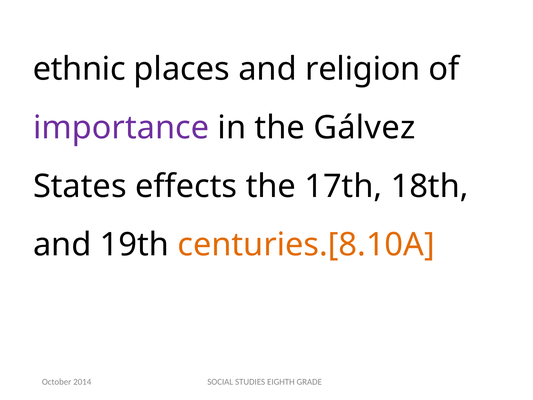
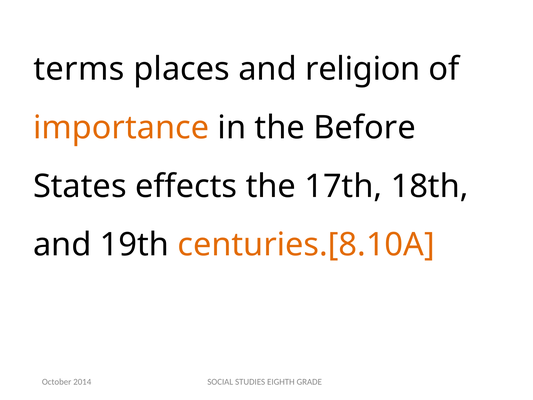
ethnic: ethnic -> terms
importance colour: purple -> orange
Gálvez: Gálvez -> Before
